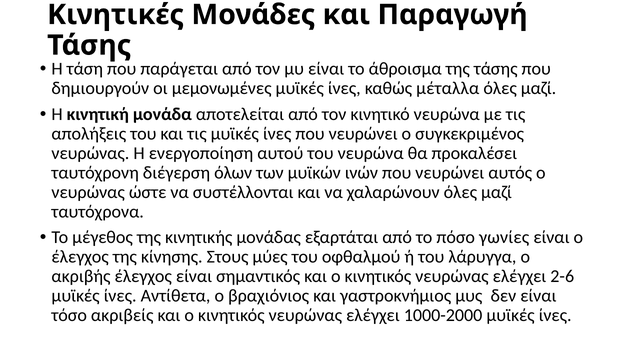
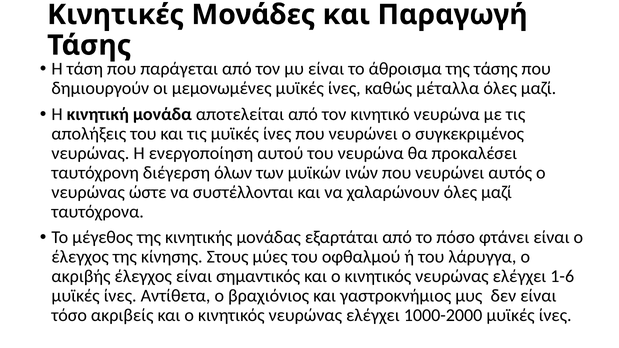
γωνίες: γωνίες -> φτάνει
2-6: 2-6 -> 1-6
